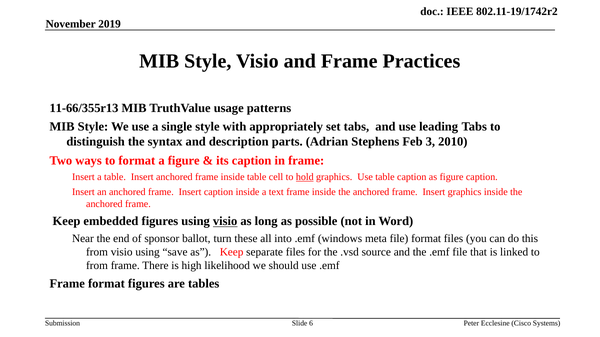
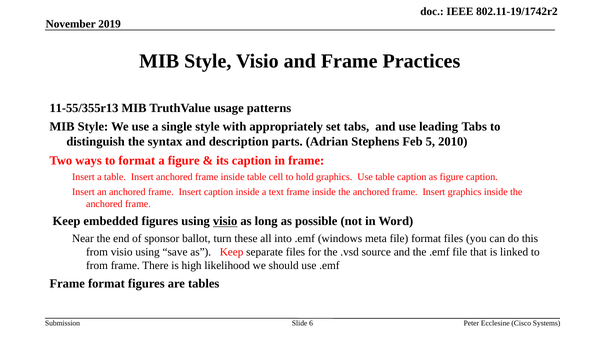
11-66/355r13: 11-66/355r13 -> 11-55/355r13
3: 3 -> 5
hold underline: present -> none
